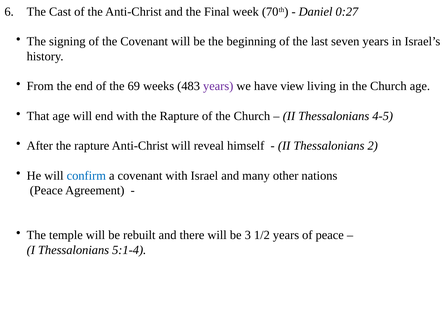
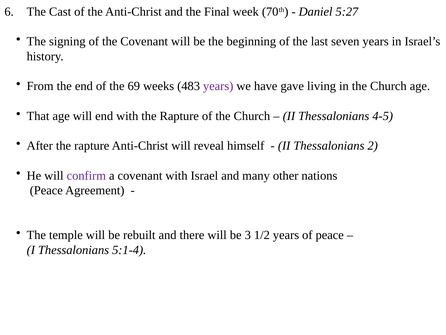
0:27: 0:27 -> 5:27
view: view -> gave
confirm colour: blue -> purple
